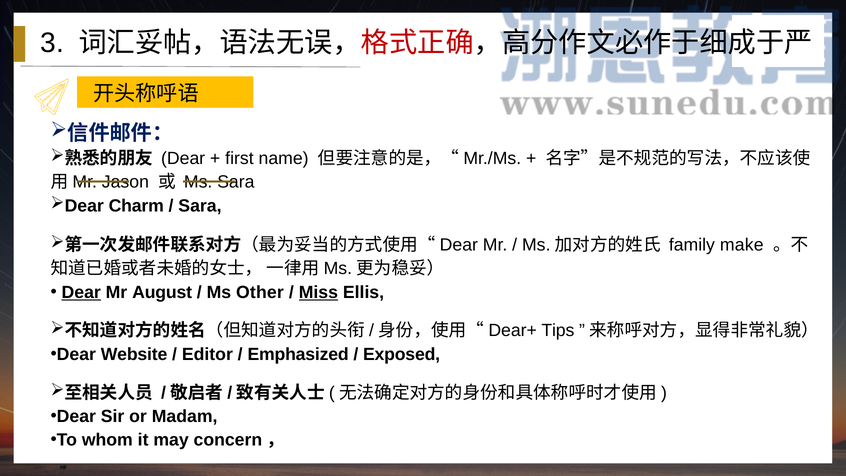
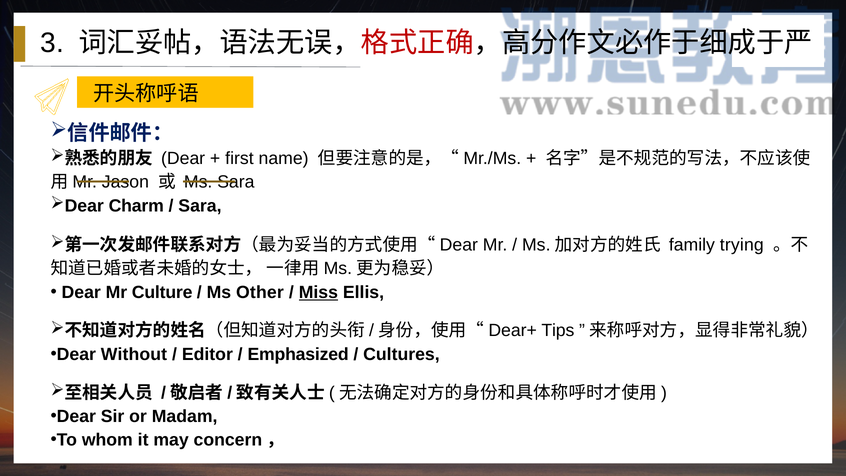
make: make -> trying
Dear at (81, 292) underline: present -> none
August: August -> Culture
Website: Website -> Without
Exposed: Exposed -> Cultures
